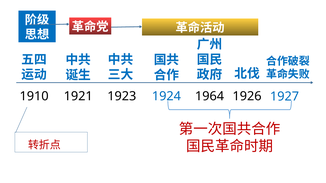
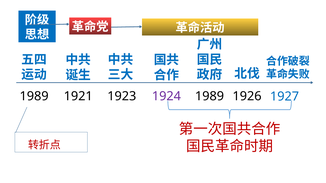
1910 at (34, 96): 1910 -> 1989
1924 colour: blue -> purple
1964 at (210, 96): 1964 -> 1989
